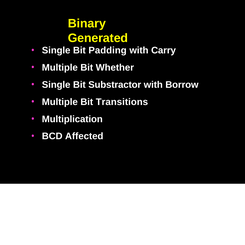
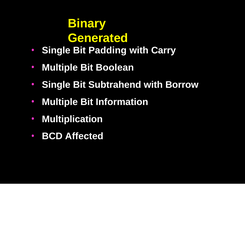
Whether: Whether -> Boolean
Substractor: Substractor -> Subtrahend
Transitions: Transitions -> Information
